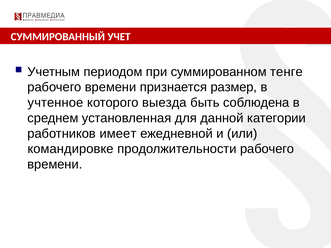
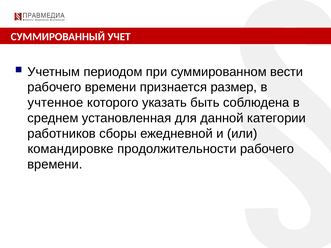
тенге: тенге -> вести
выезда: выезда -> указать
имеет: имеет -> сборы
